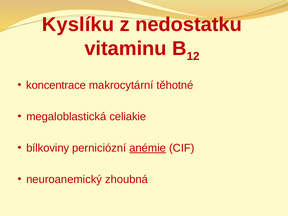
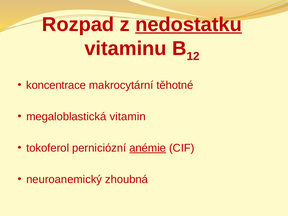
Kyslíku: Kyslíku -> Rozpad
nedostatku underline: none -> present
celiakie: celiakie -> vitamin
bílkoviny: bílkoviny -> tokoferol
